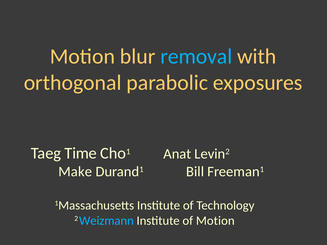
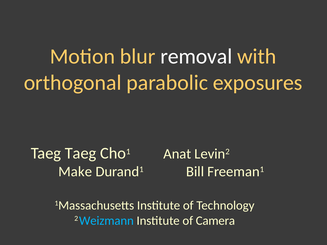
removal colour: light blue -> white
Taeg Time: Time -> Taeg
of Motion: Motion -> Camera
